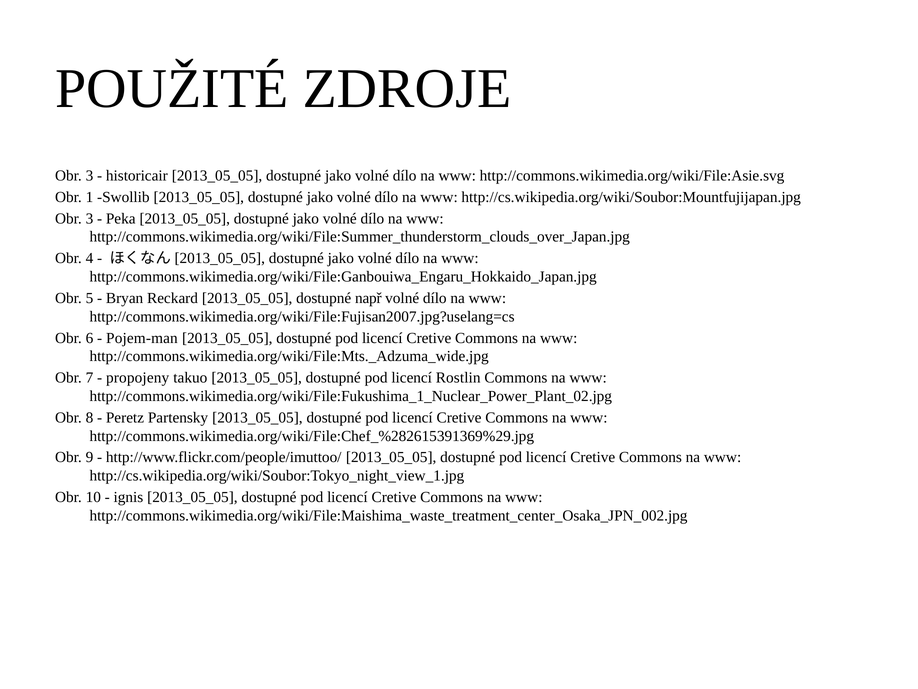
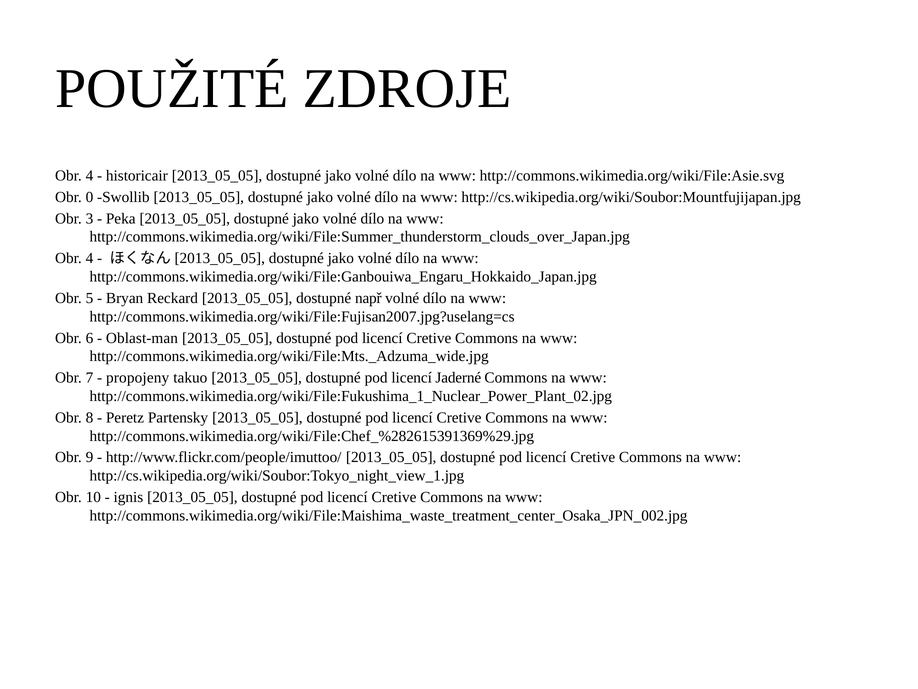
3 at (89, 175): 3 -> 4
1: 1 -> 0
Pojem-man: Pojem-man -> Oblast-man
Rostlin: Rostlin -> Jaderné
